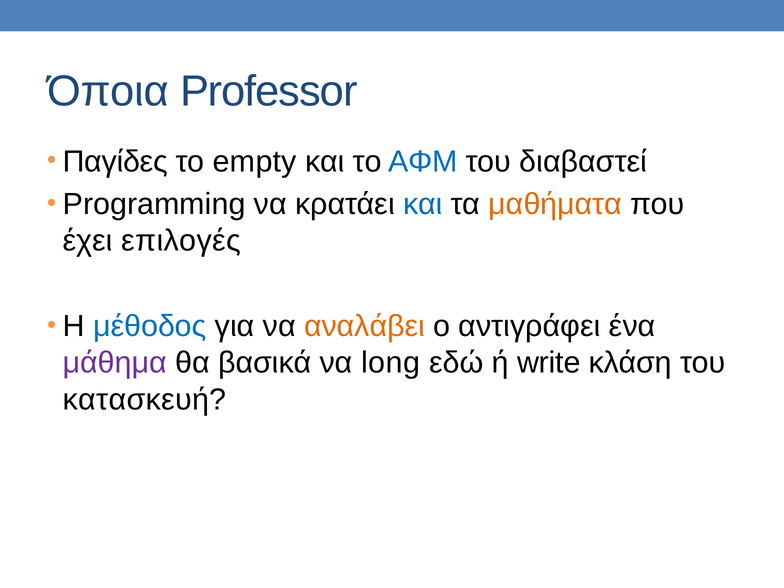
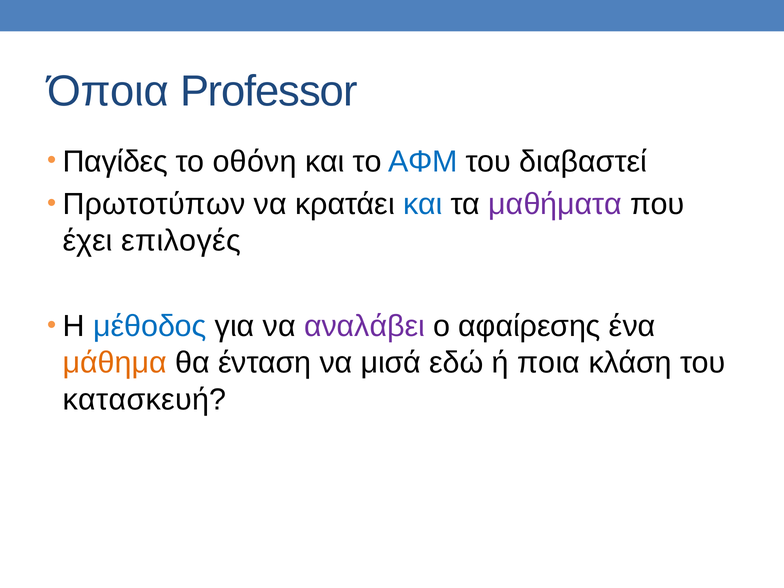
empty: empty -> οθόνη
Programming: Programming -> Πρωτοτύπων
μαθήματα colour: orange -> purple
αναλάβει colour: orange -> purple
αντιγράφει: αντιγράφει -> αφαίρεσης
μάθημα colour: purple -> orange
βασικά: βασικά -> ένταση
long: long -> μισά
write: write -> ποια
